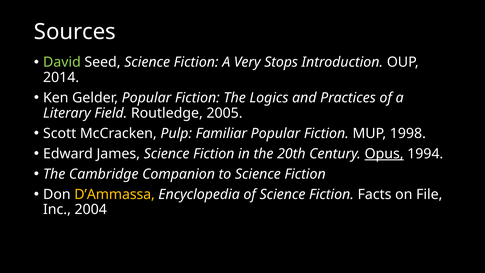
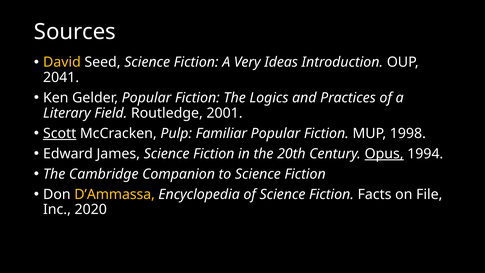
David colour: light green -> yellow
Stops: Stops -> Ideas
2014: 2014 -> 2041
2005: 2005 -> 2001
Scott underline: none -> present
2004: 2004 -> 2020
